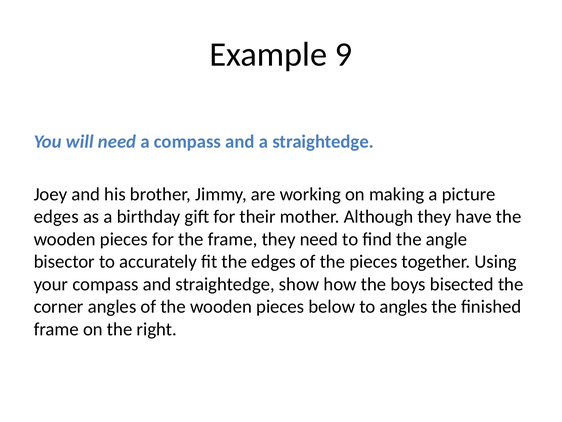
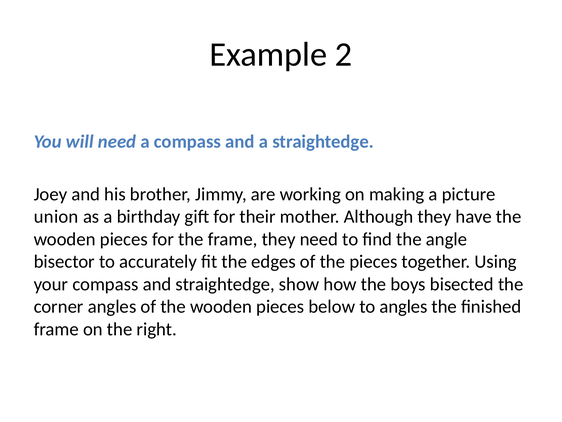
9: 9 -> 2
edges at (56, 216): edges -> union
